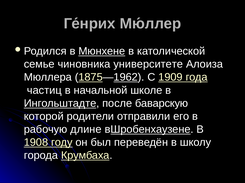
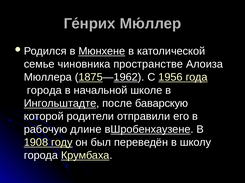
университете: университете -> пространстве
1909: 1909 -> 1956
частиц at (44, 91): частиц -> города
